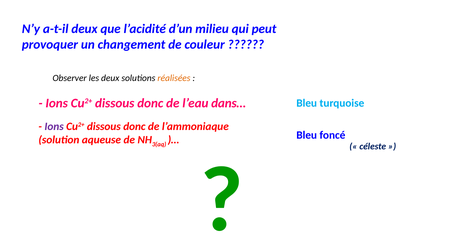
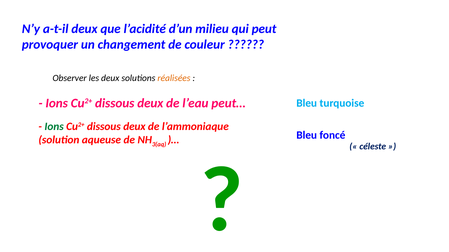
donc at (150, 103): donc -> deux
dans…: dans… -> peut…
Ions at (54, 127) colour: purple -> green
donc at (134, 127): donc -> deux
